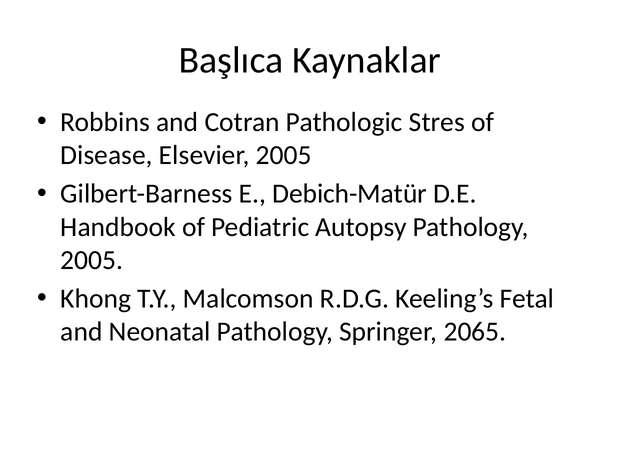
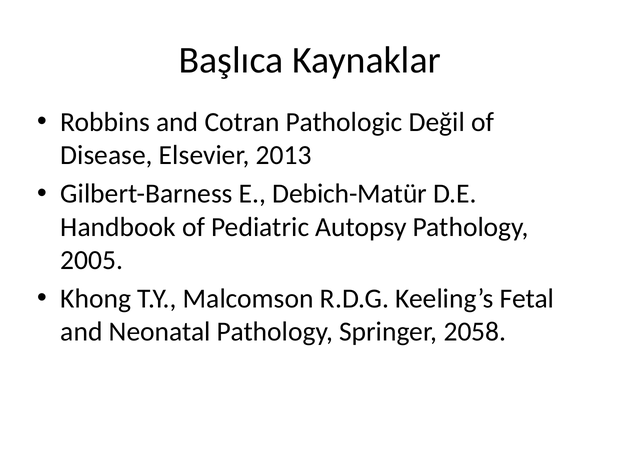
Stres: Stres -> Değil
Elsevier 2005: 2005 -> 2013
2065: 2065 -> 2058
